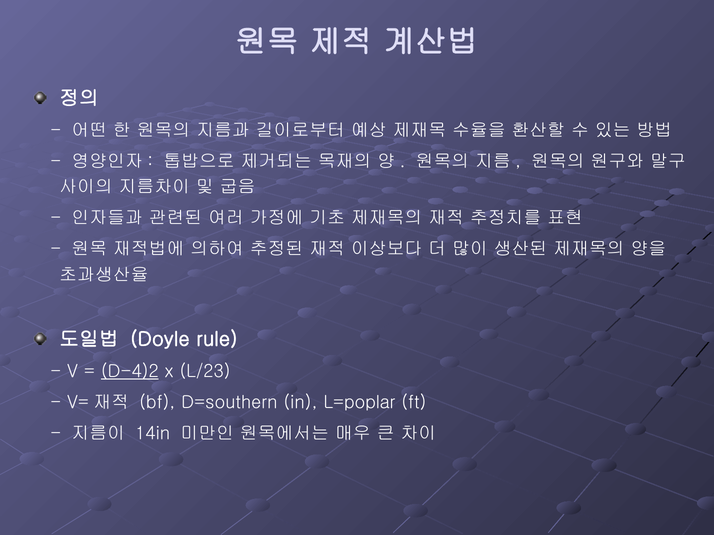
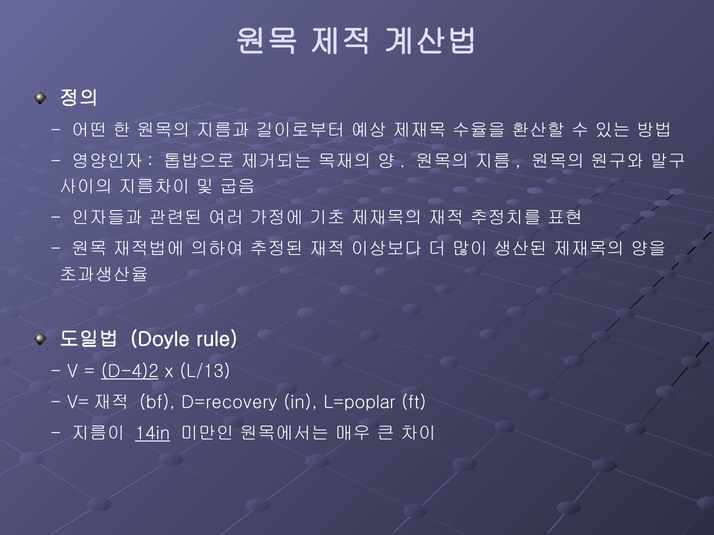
L/23: L/23 -> L/13
D=southern: D=southern -> D=recovery
14in underline: none -> present
